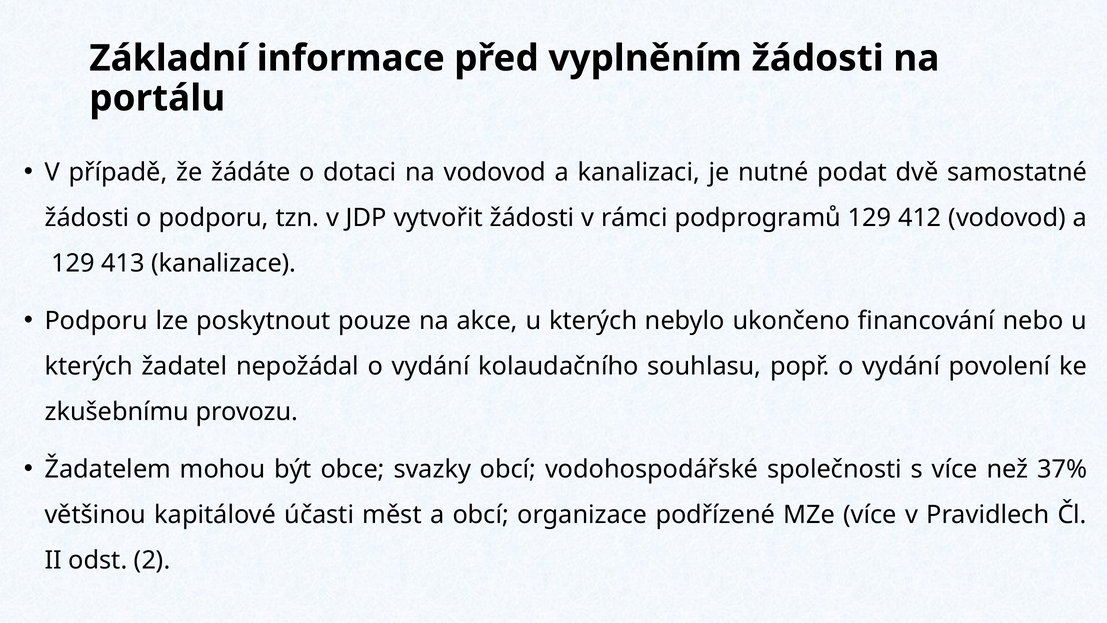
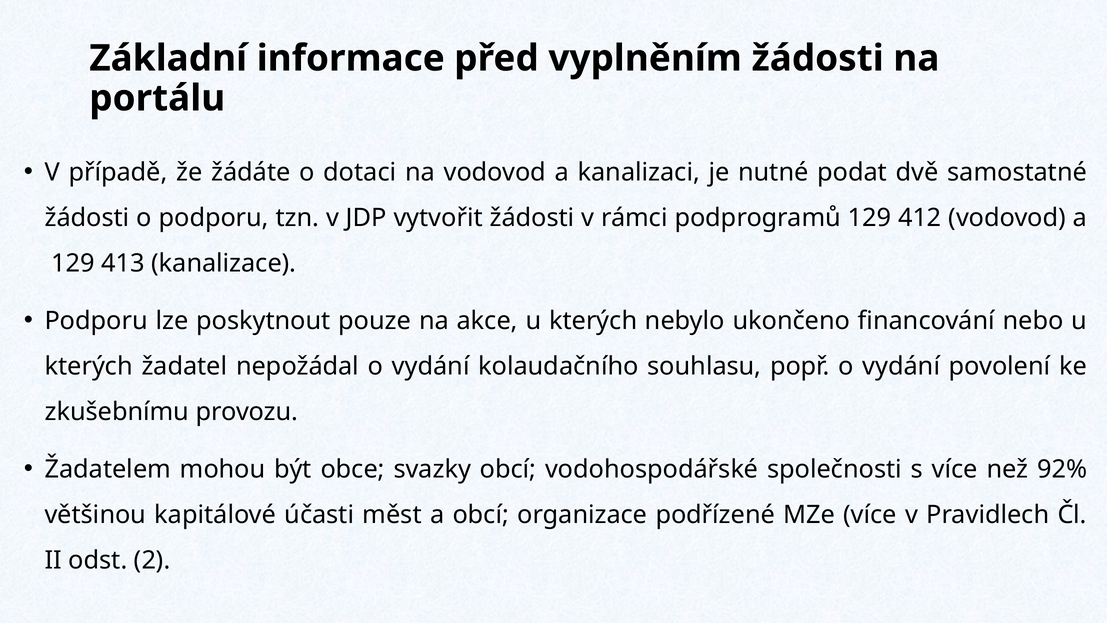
37%: 37% -> 92%
